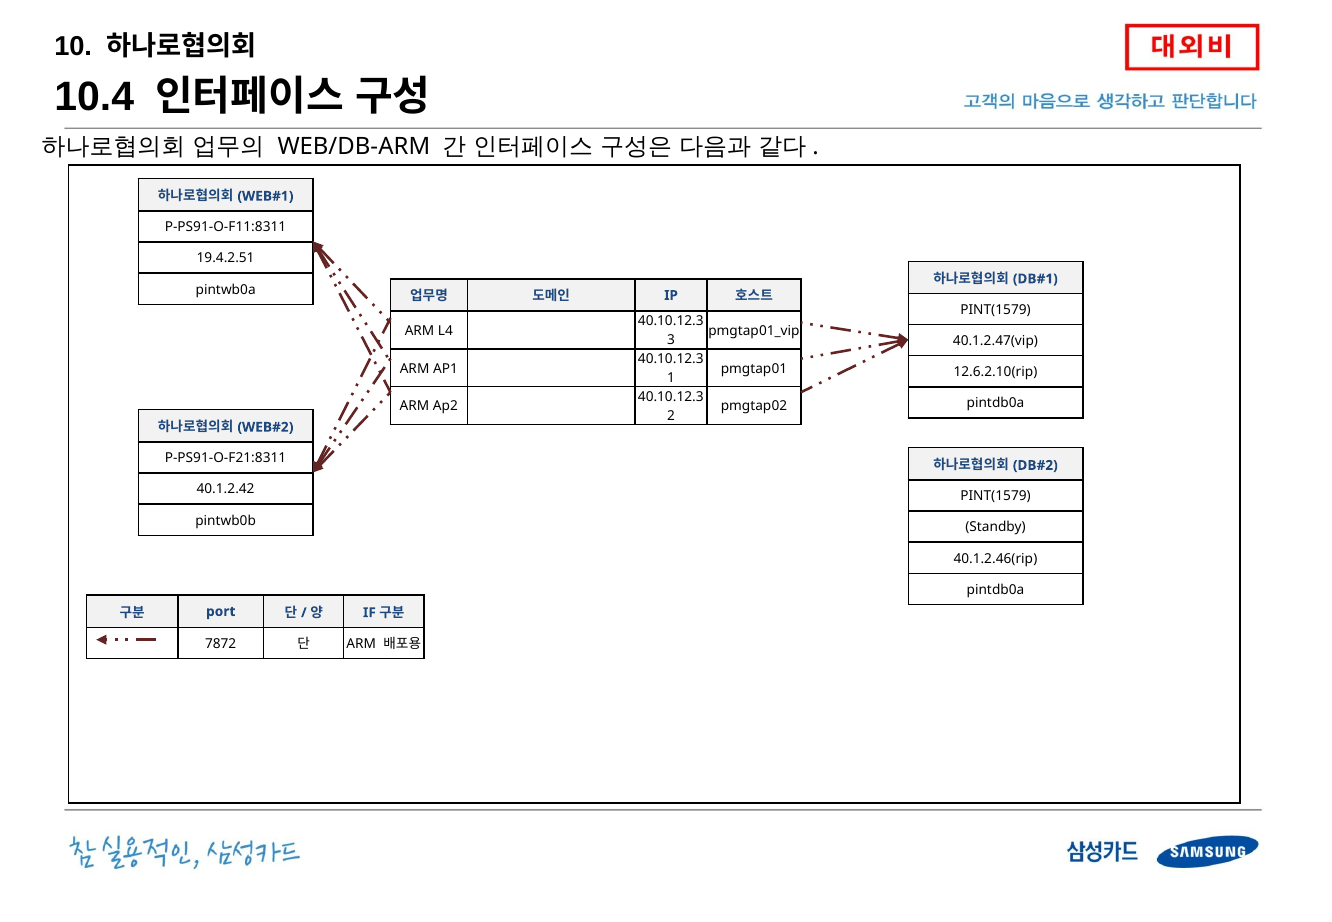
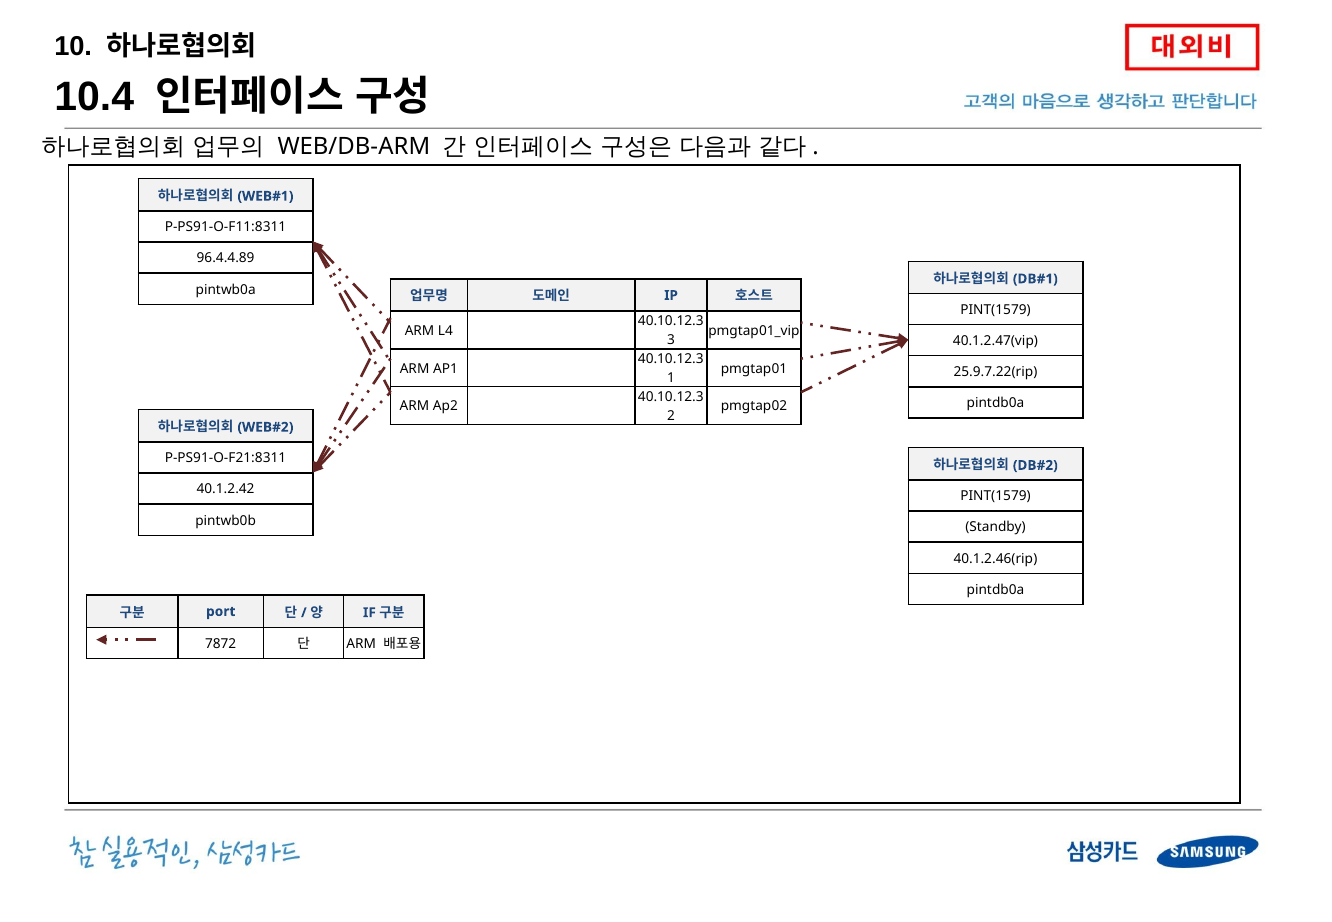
19.4.2.51: 19.4.2.51 -> 96.4.4.89
12.6.2.10(rip: 12.6.2.10(rip -> 25.9.7.22(rip
